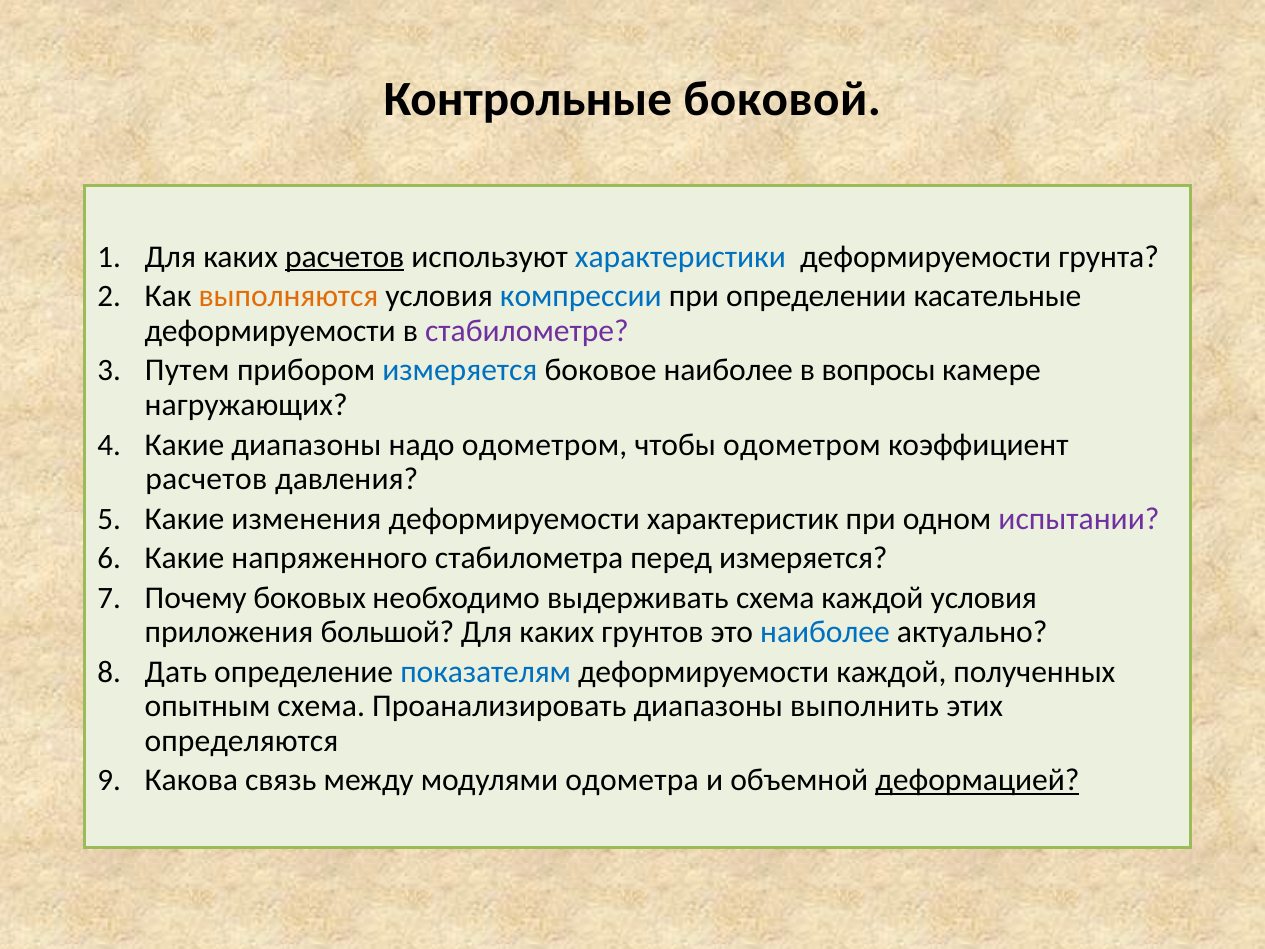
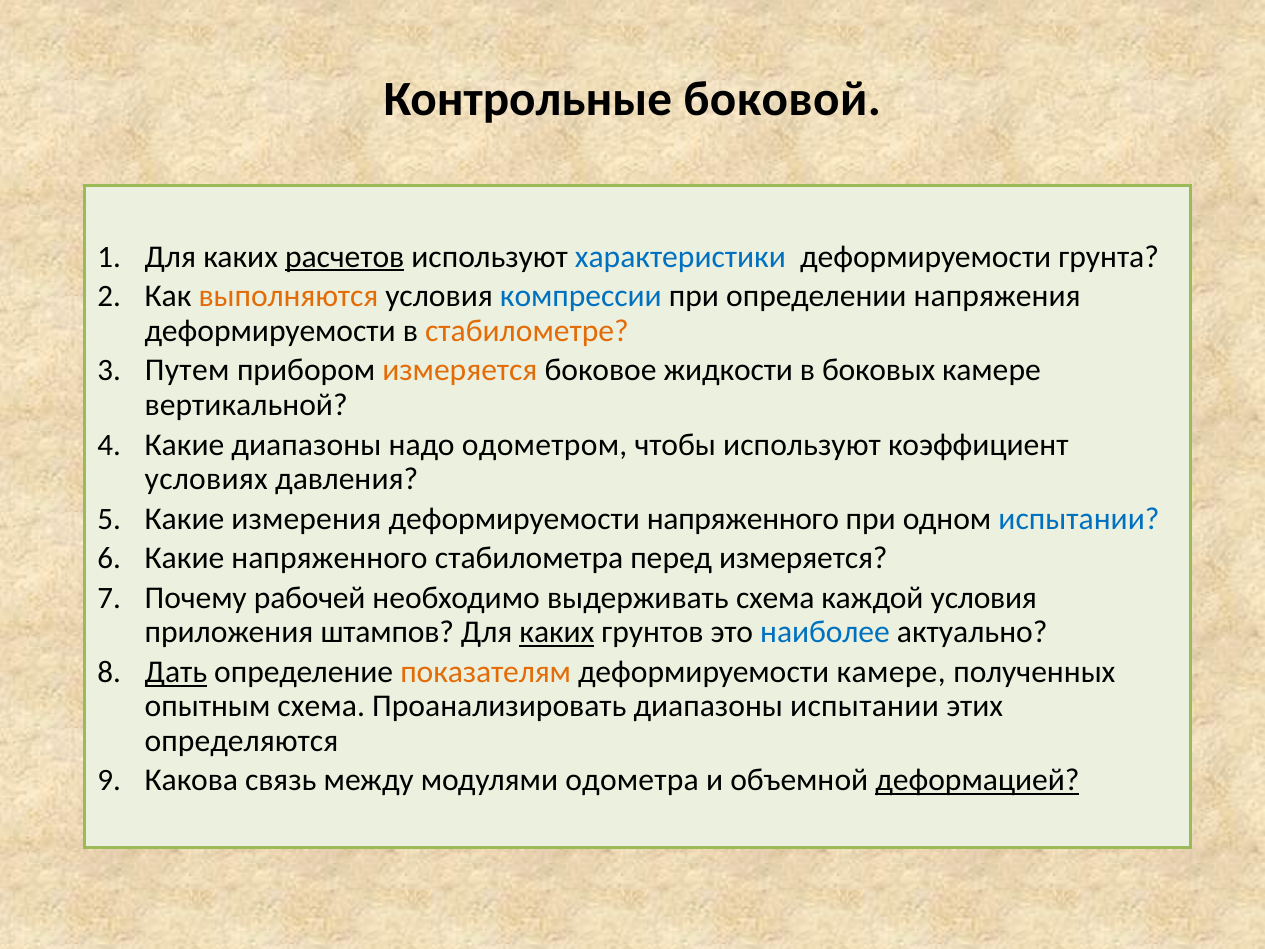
касательные: касательные -> напряжения
стабилометре colour: purple -> orange
измеряется at (460, 370) colour: blue -> orange
боковое наиболее: наиболее -> жидкости
вопросы: вопросы -> боковых
нагружающих: нагружающих -> вертикальной
чтобы одометром: одометром -> используют
расчетов at (206, 479): расчетов -> условиях
изменения: изменения -> измерения
деформируемости характеристик: характеристик -> напряженного
испытании at (1079, 518) colour: purple -> blue
боковых: боковых -> рабочей
большой: большой -> штампов
каких at (557, 632) underline: none -> present
Дать underline: none -> present
показателям colour: blue -> orange
деформируемости каждой: каждой -> камере
диапазоны выполнить: выполнить -> испытании
